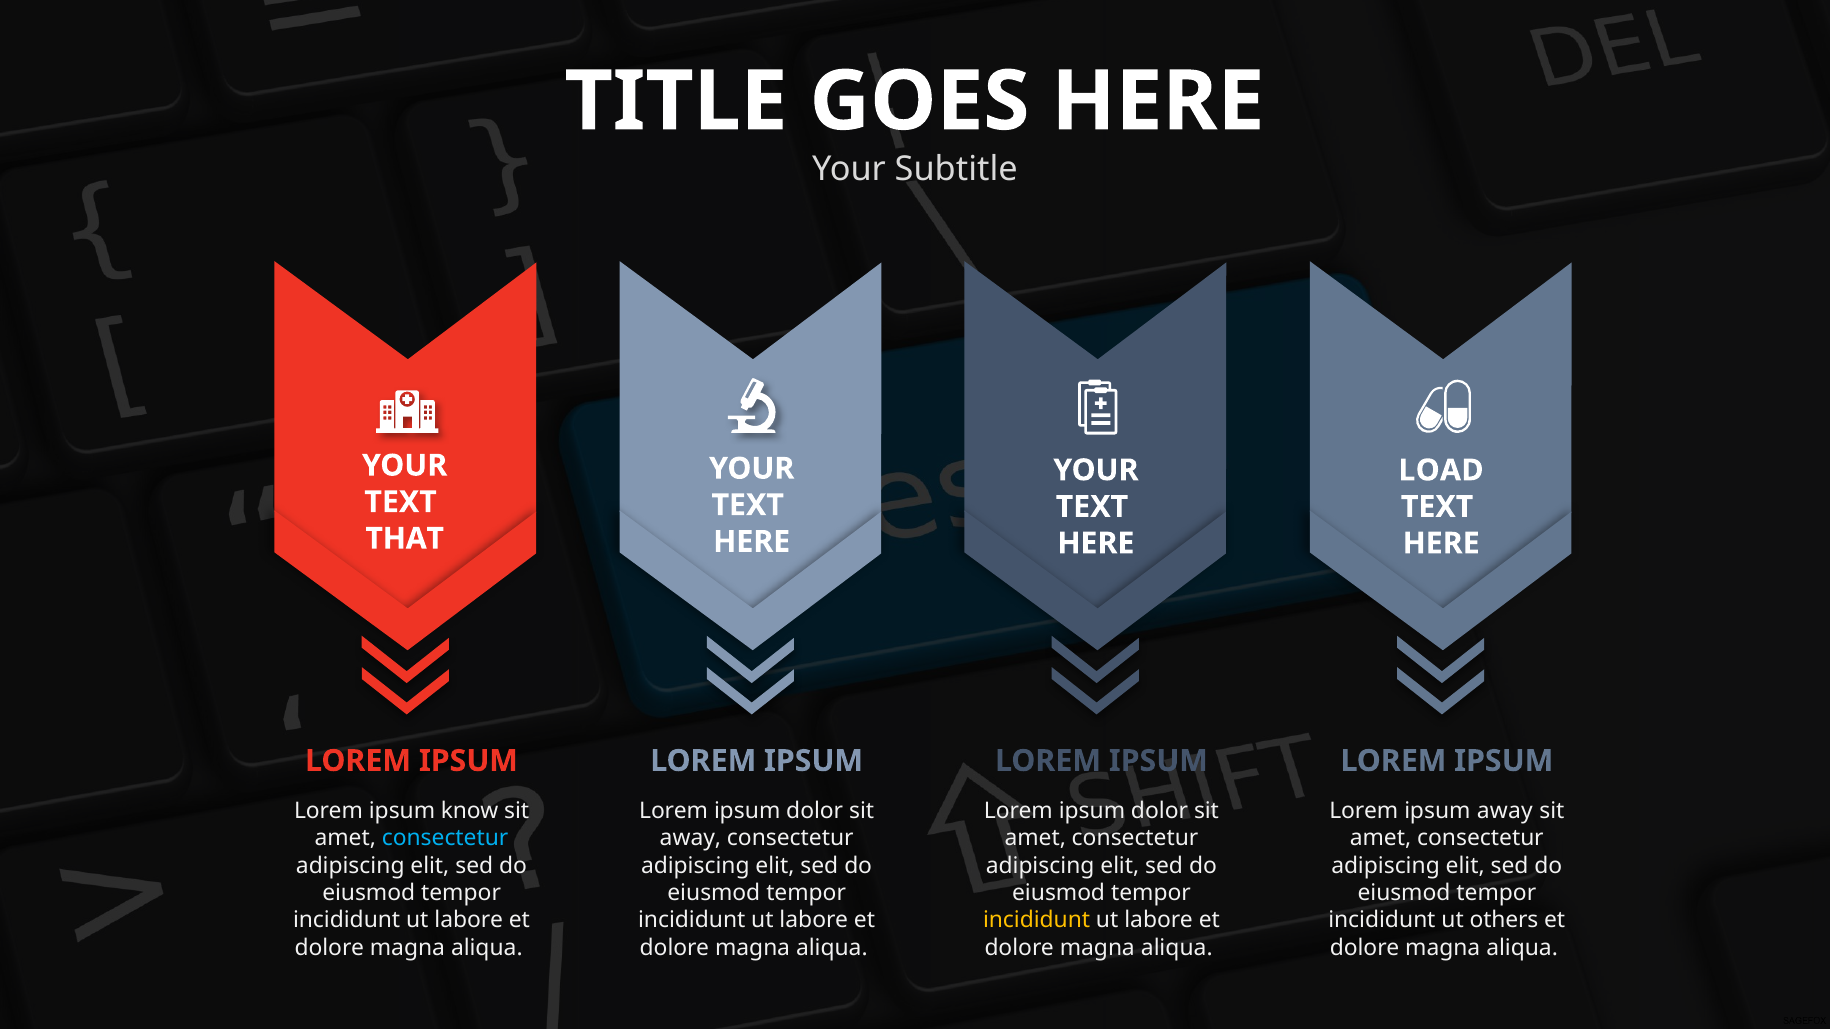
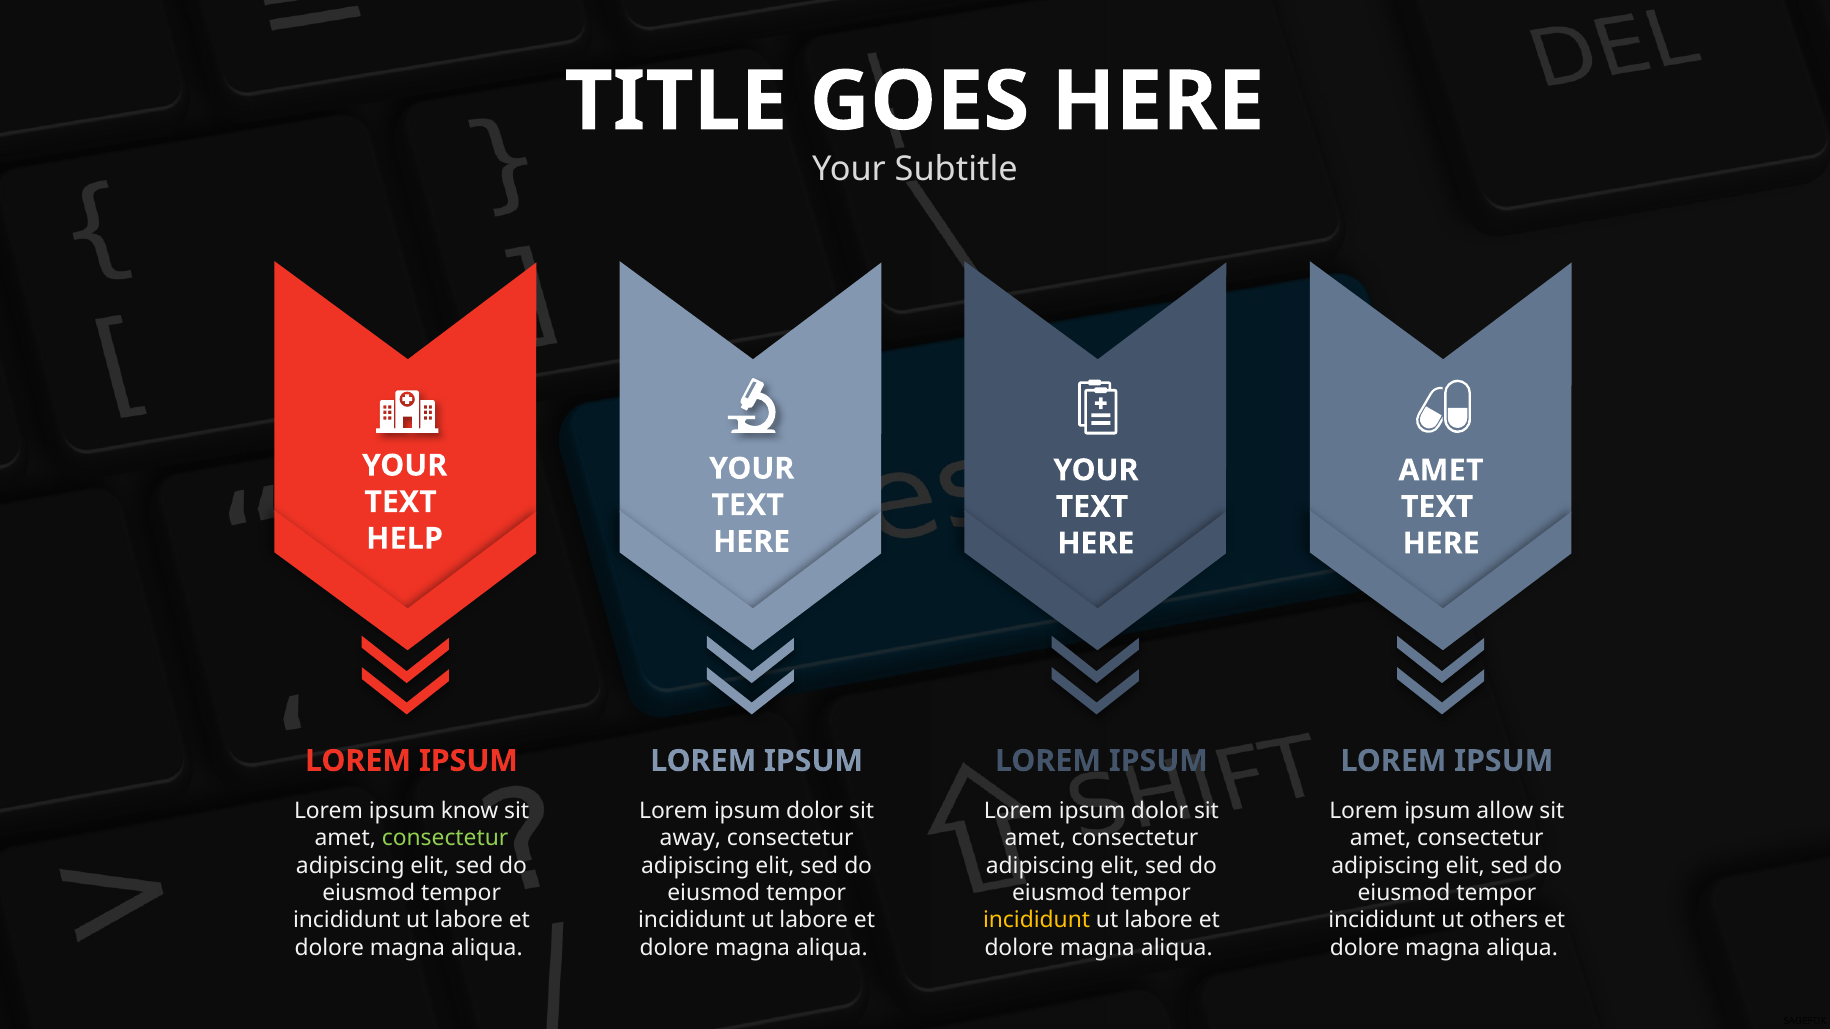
LOAD at (1441, 470): LOAD -> AMET
THAT: THAT -> HELP
ipsum away: away -> allow
consectetur at (445, 838) colour: light blue -> light green
